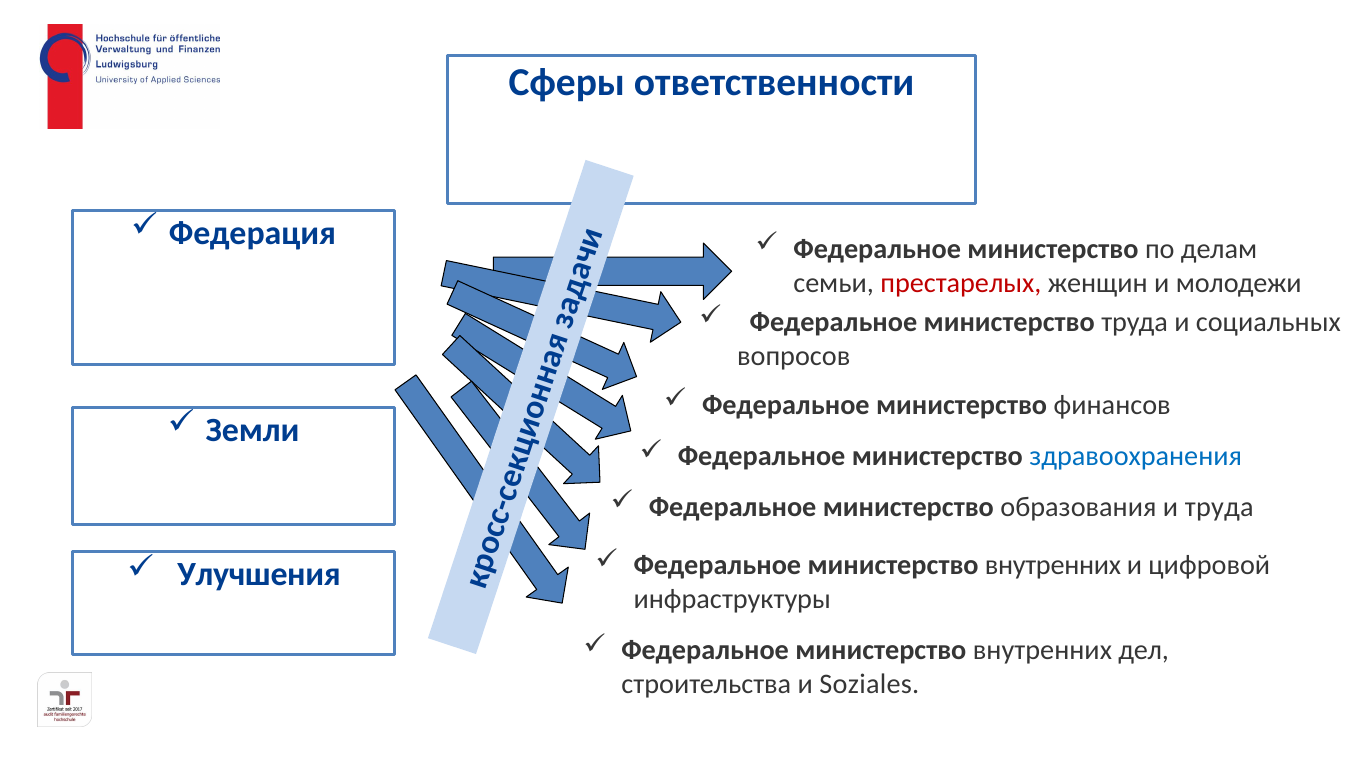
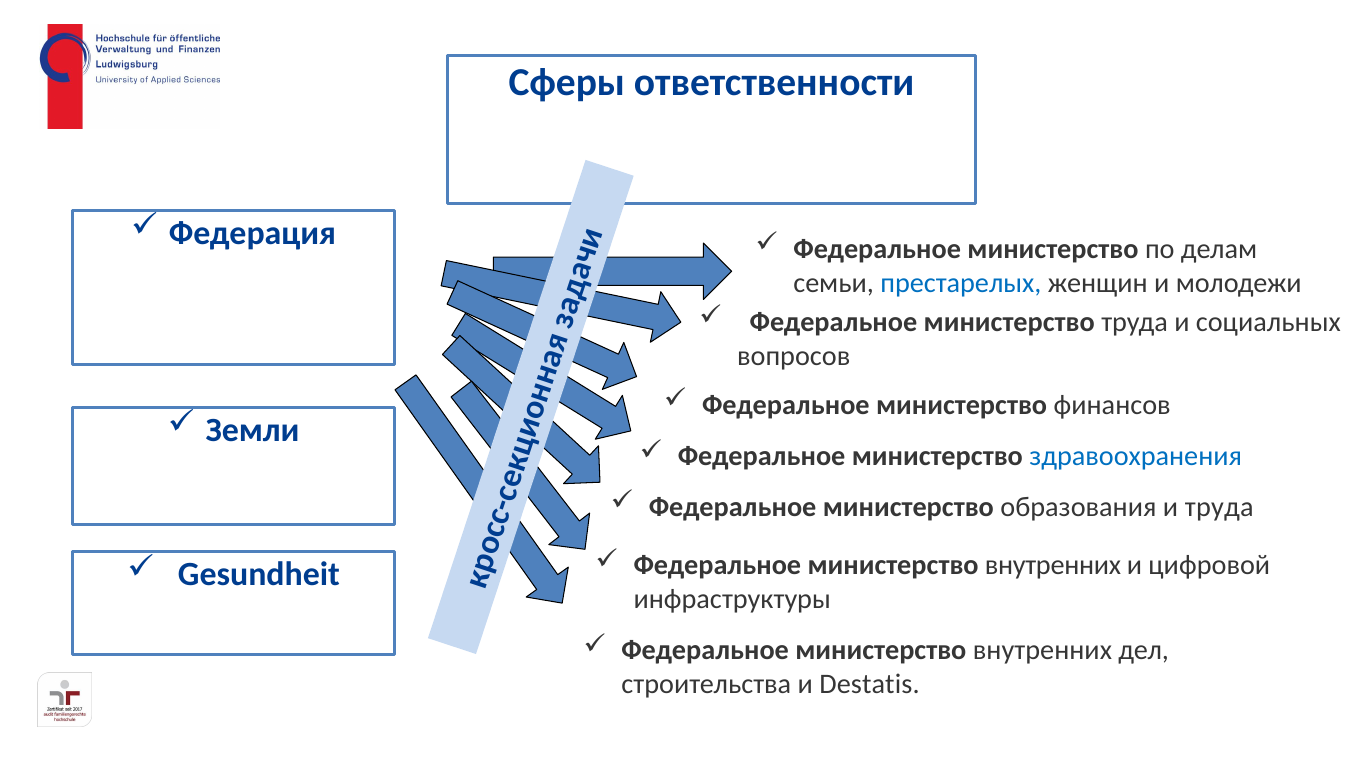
престарелых colour: red -> blue
Улучшения: Улучшения -> Gesundheit
Soziales: Soziales -> Destatis
